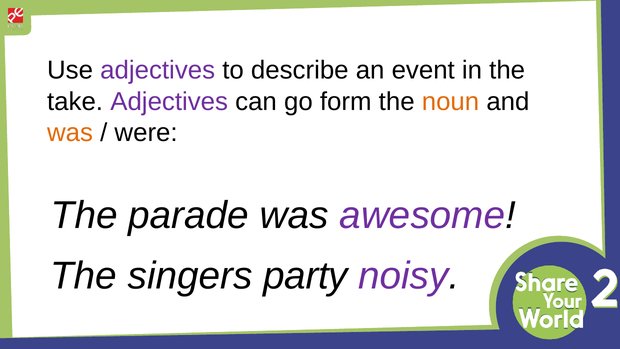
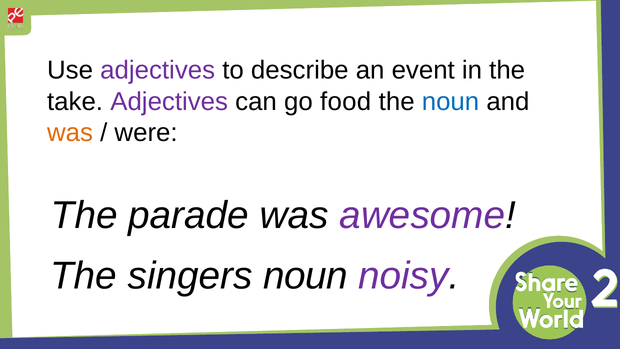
form: form -> food
noun at (450, 101) colour: orange -> blue
singers party: party -> noun
